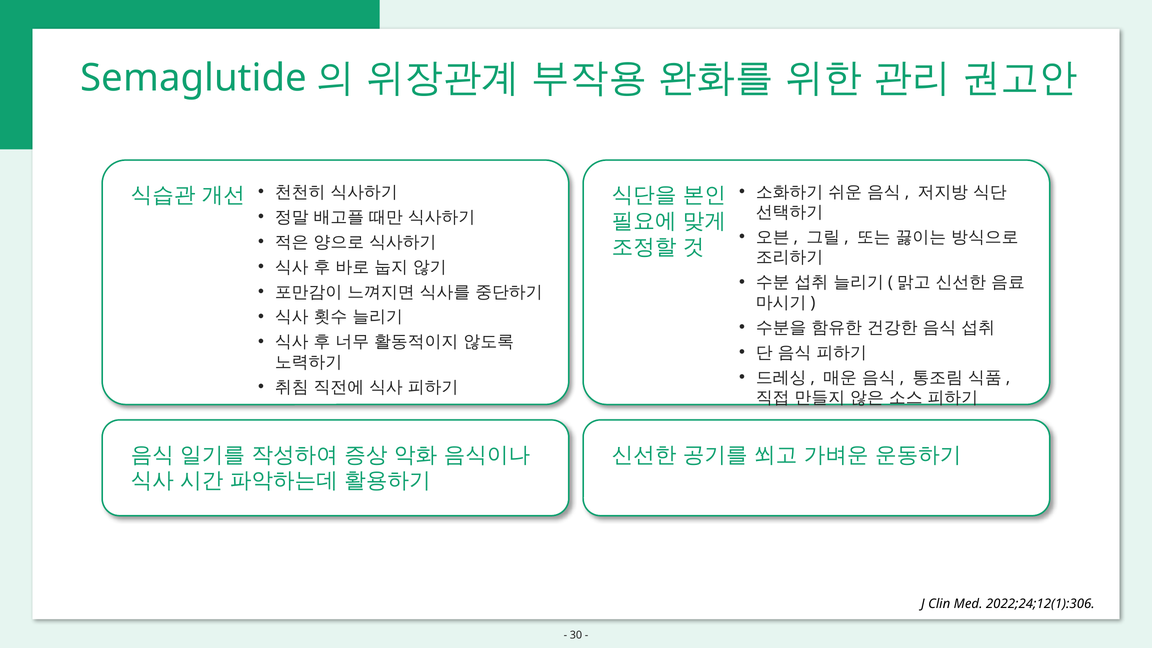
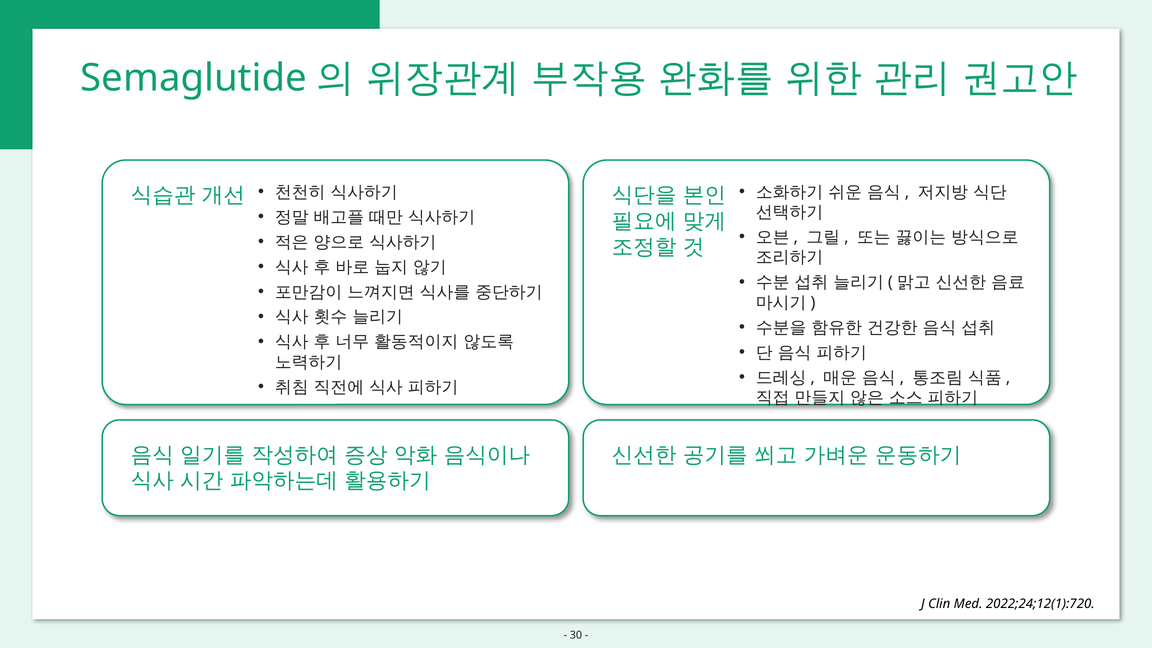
2022;24;12(1):306: 2022;24;12(1):306 -> 2022;24;12(1):720
